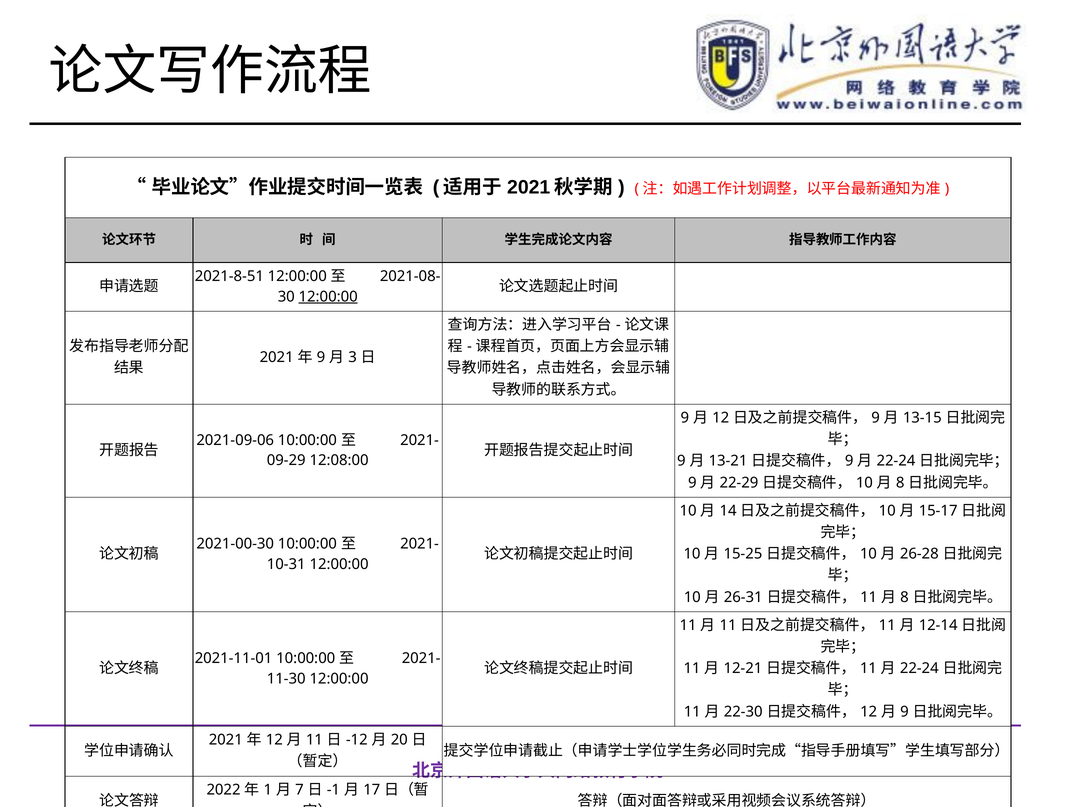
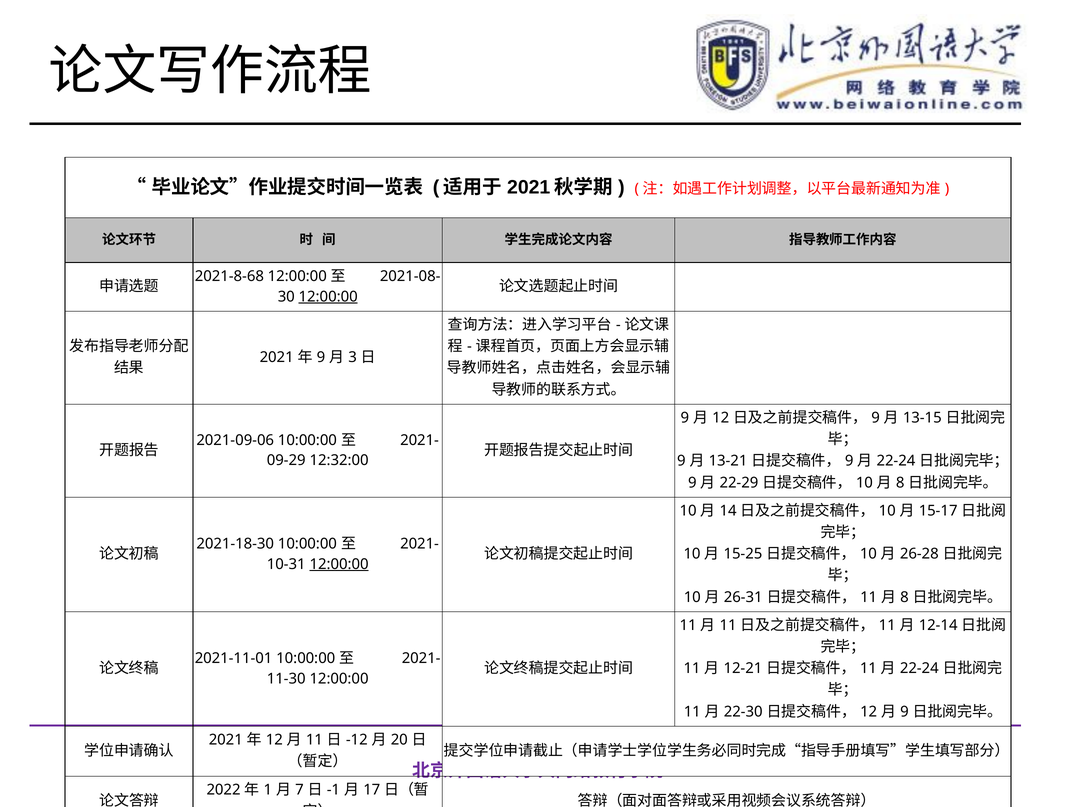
2021-8-51: 2021-8-51 -> 2021-8-68
12:08:00: 12:08:00 -> 12:32:00
2021-00-30: 2021-00-30 -> 2021-18-30
12:00:00 at (339, 564) underline: none -> present
